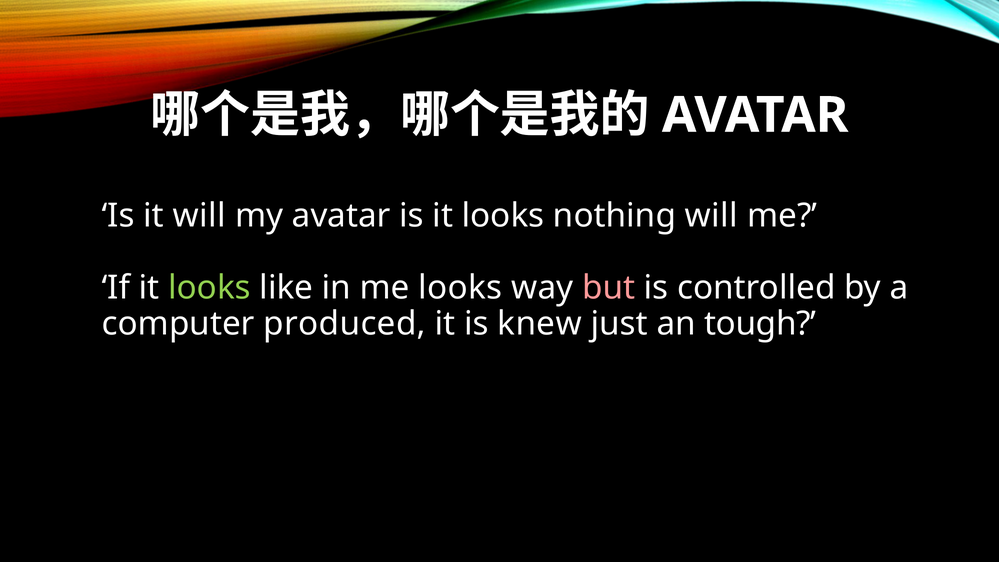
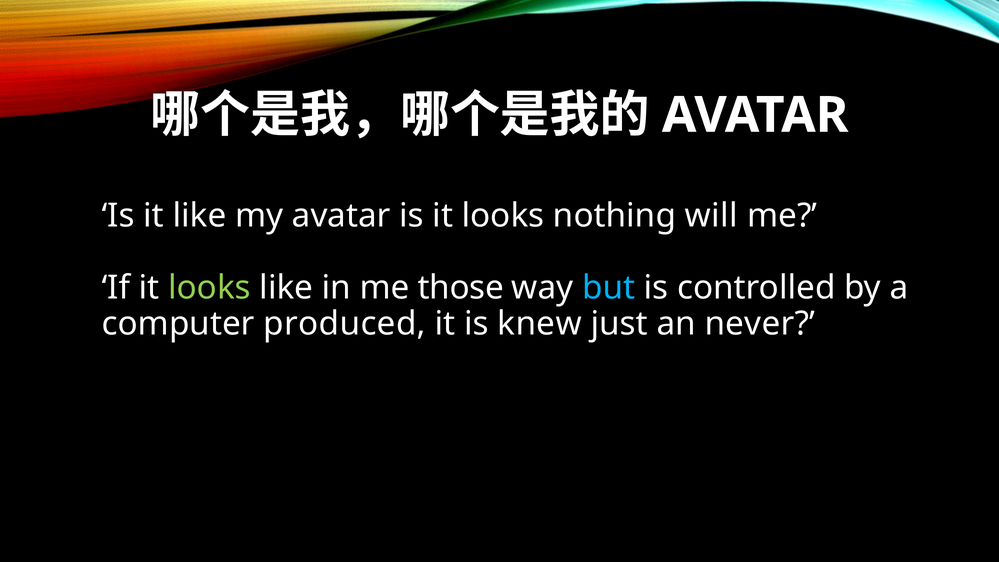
it will: will -> like
me looks: looks -> those
but colour: pink -> light blue
tough: tough -> never
